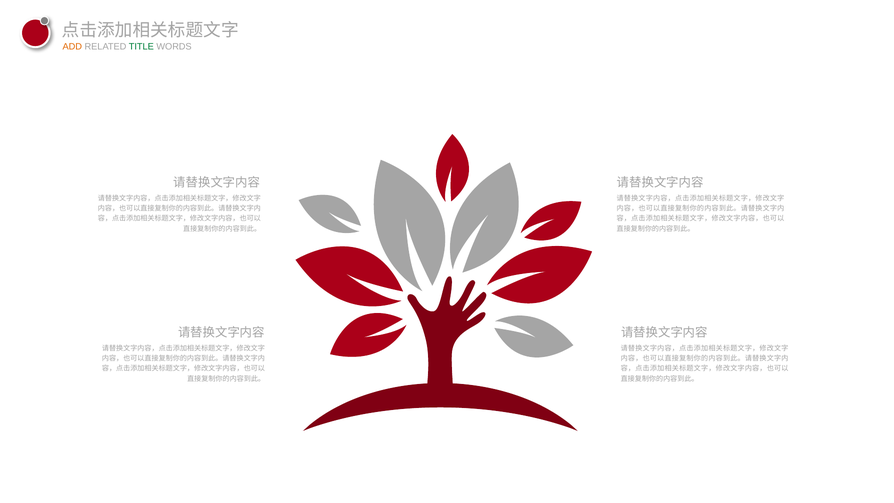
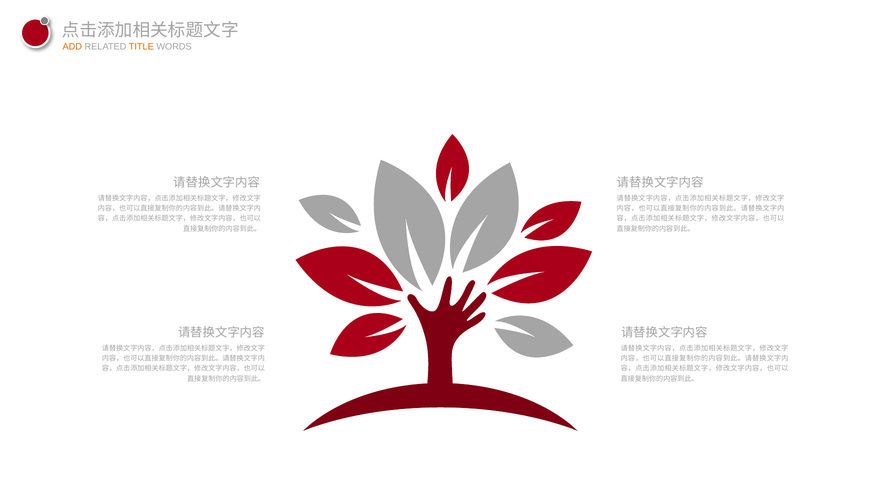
TITLE colour: green -> orange
